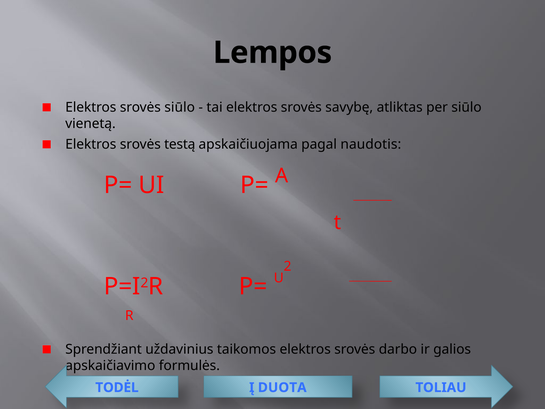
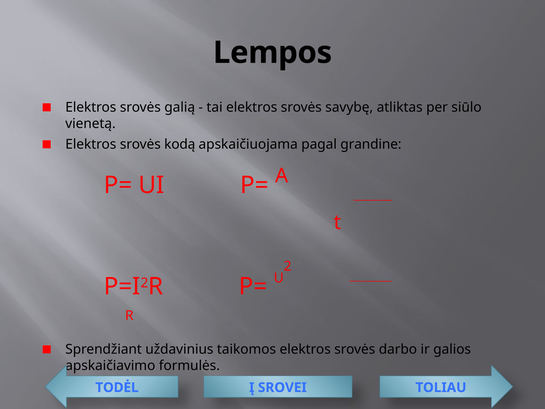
srovės siūlo: siūlo -> galią
testą: testą -> kodą
naudotis: naudotis -> grandine
DUOTA: DUOTA -> SROVEI
